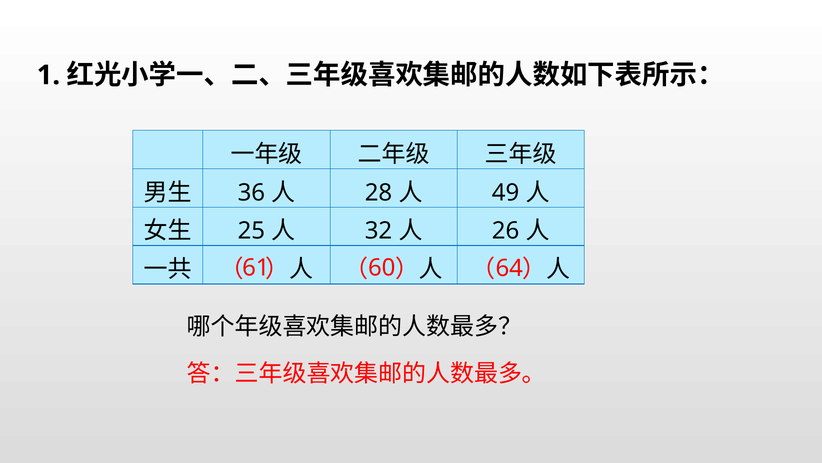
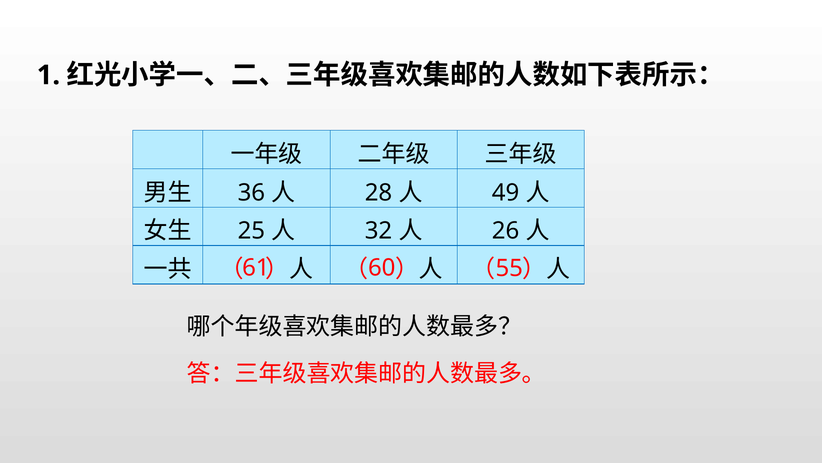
64: 64 -> 55
